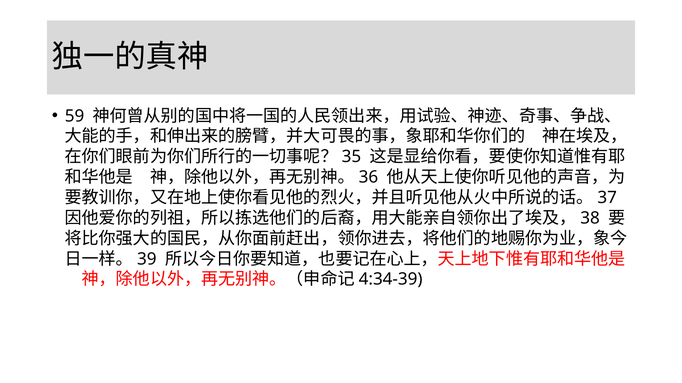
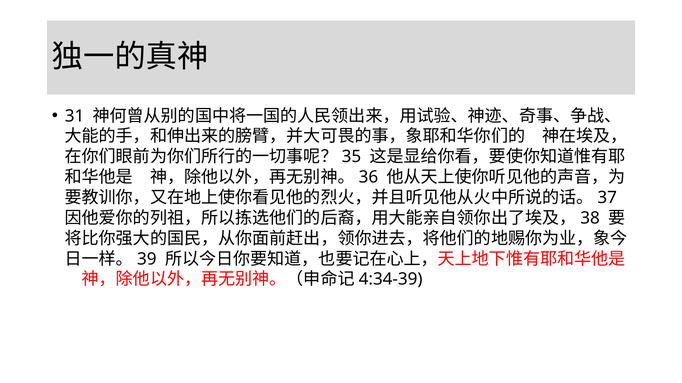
59: 59 -> 31
